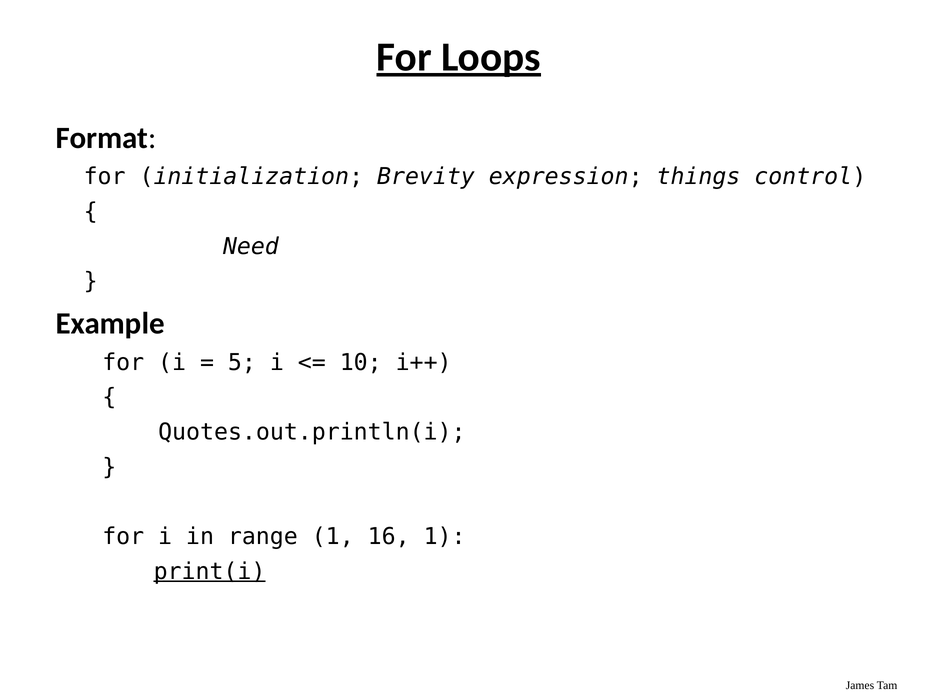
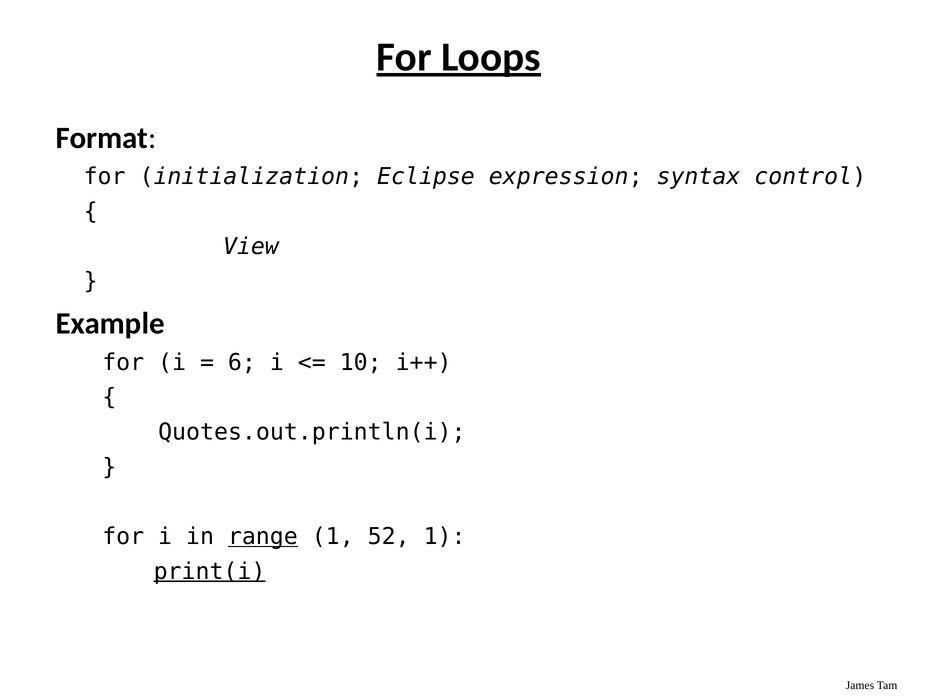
Brevity: Brevity -> Eclipse
things: things -> syntax
Need: Need -> View
5: 5 -> 6
range underline: none -> present
16: 16 -> 52
